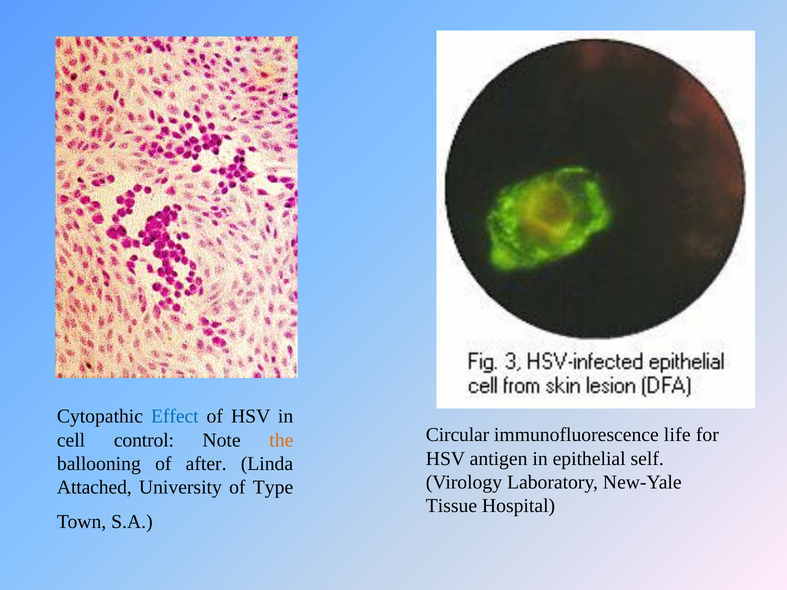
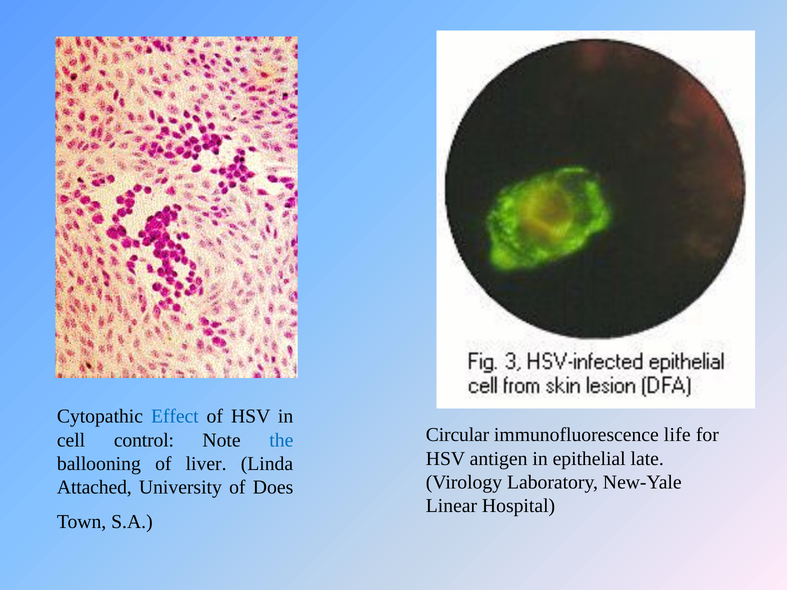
the colour: orange -> blue
self: self -> late
after: after -> liver
Type: Type -> Does
Tissue: Tissue -> Linear
